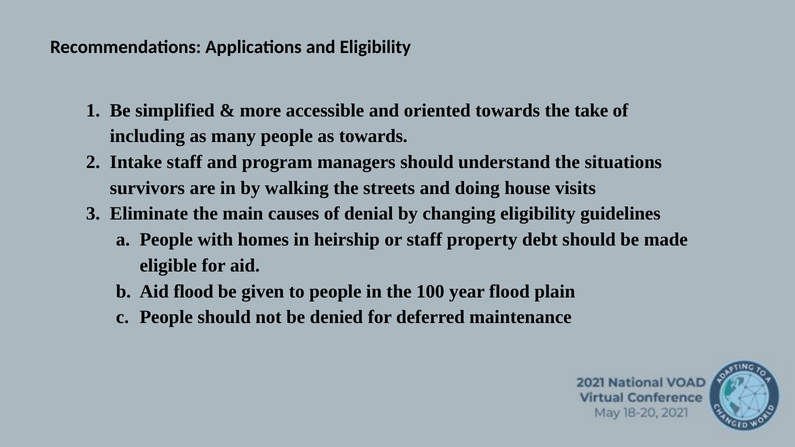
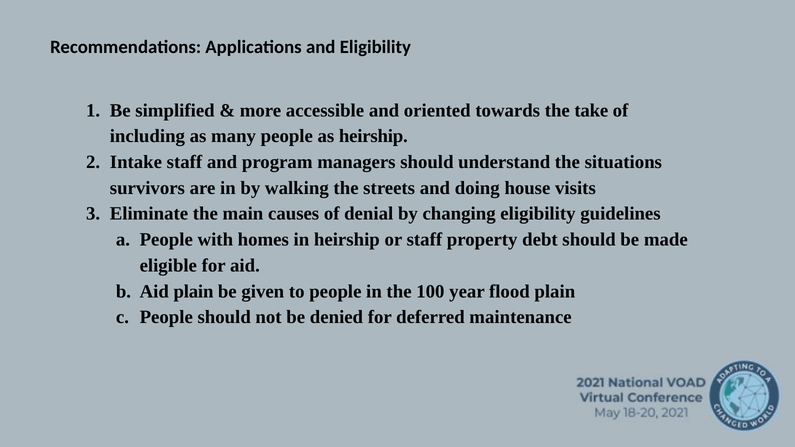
as towards: towards -> heirship
Aid flood: flood -> plain
